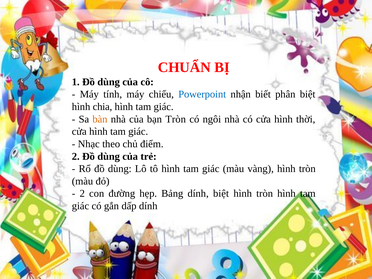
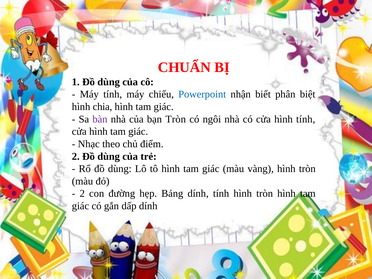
bàn colour: orange -> purple
hình thời: thời -> tính
dính biệt: biệt -> tính
